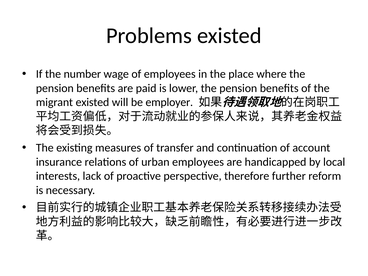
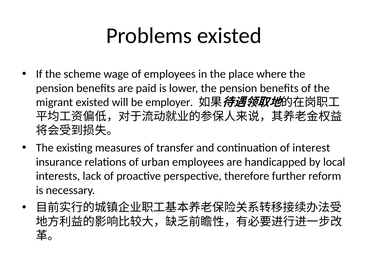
number: number -> scheme
account: account -> interest
